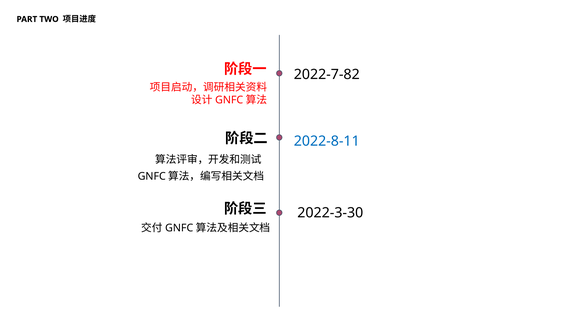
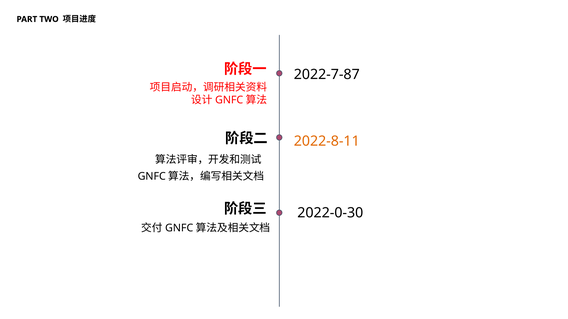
2022-7-82: 2022-7-82 -> 2022-7-87
2022-8-11 colour: blue -> orange
2022-3-30: 2022-3-30 -> 2022-0-30
